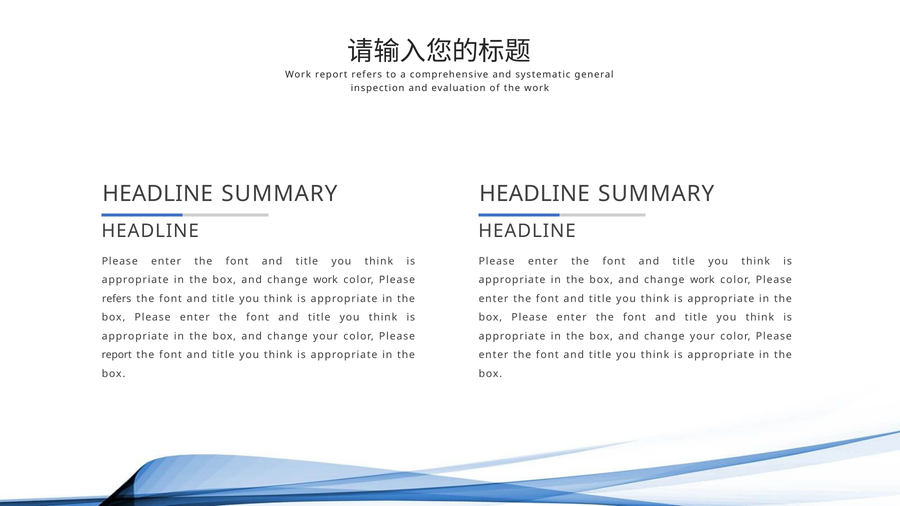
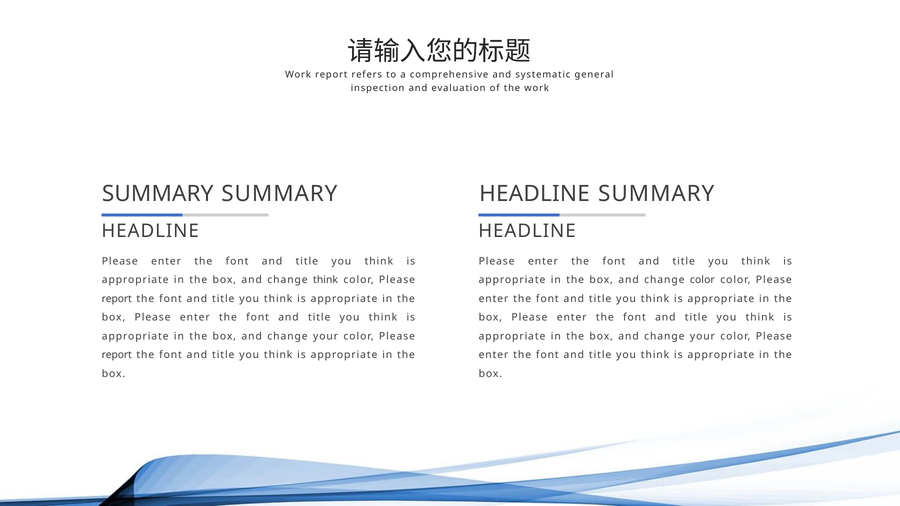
HEADLINE at (158, 194): HEADLINE -> SUMMARY
work at (326, 280): work -> think
work at (702, 280): work -> color
refers at (117, 299): refers -> report
